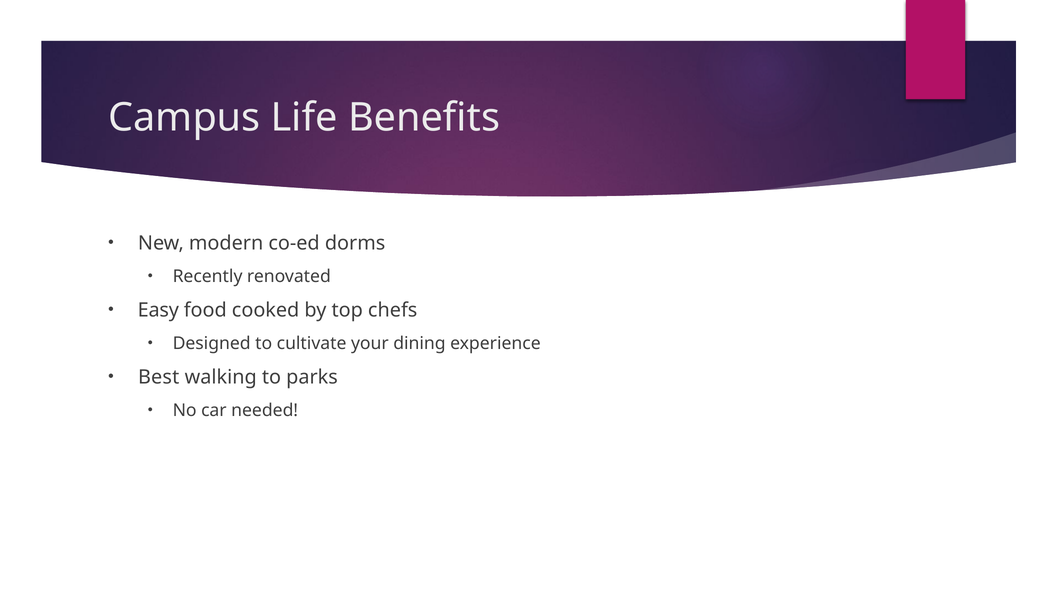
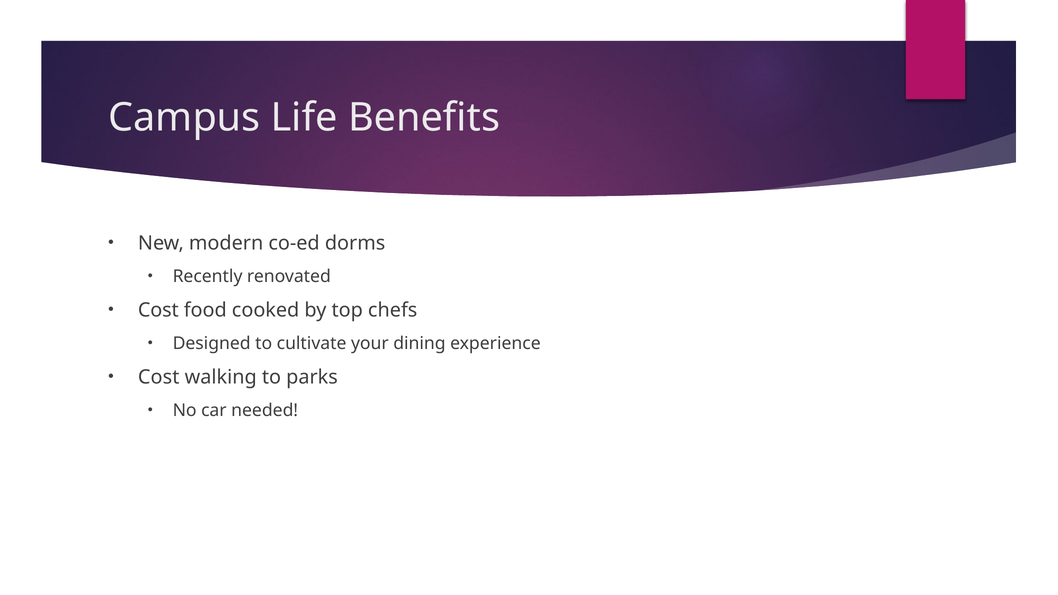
Easy at (158, 310): Easy -> Cost
Best at (159, 377): Best -> Cost
